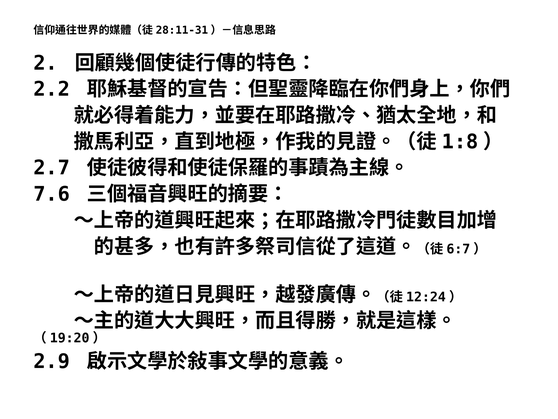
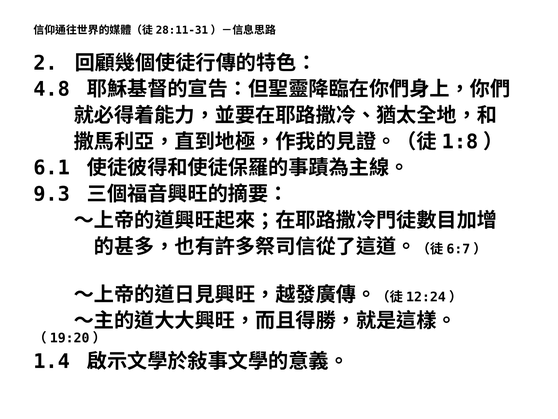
2.2: 2.2 -> 4.8
2.7: 2.7 -> 6.1
7.6: 7.6 -> 9.3
2.9: 2.9 -> 1.4
